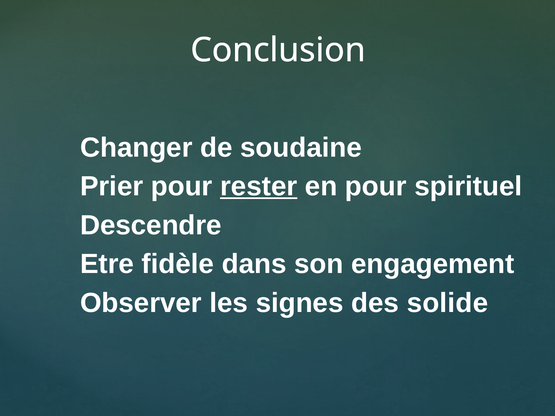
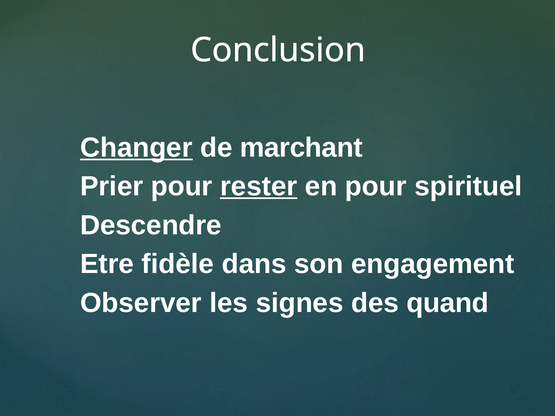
Changer underline: none -> present
soudaine: soudaine -> marchant
solide: solide -> quand
